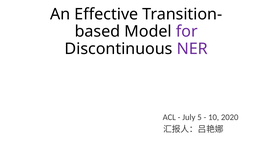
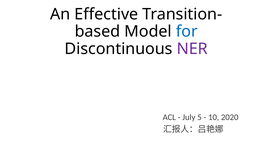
for colour: purple -> blue
